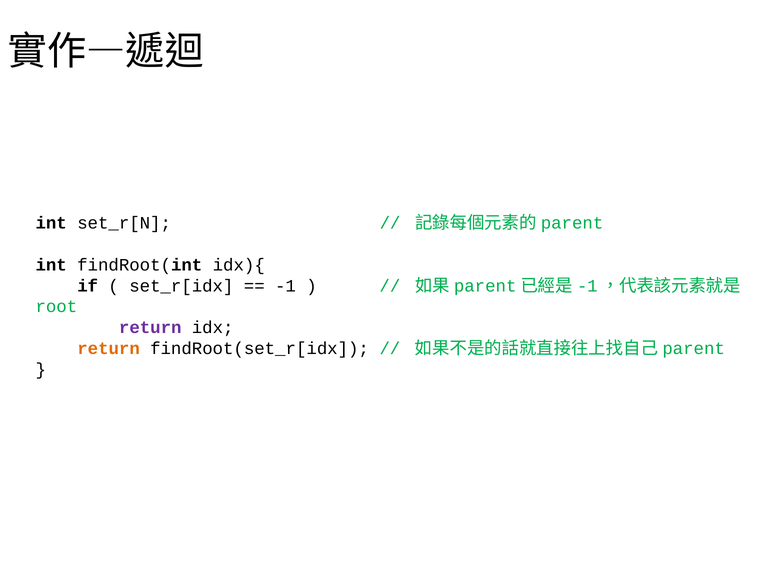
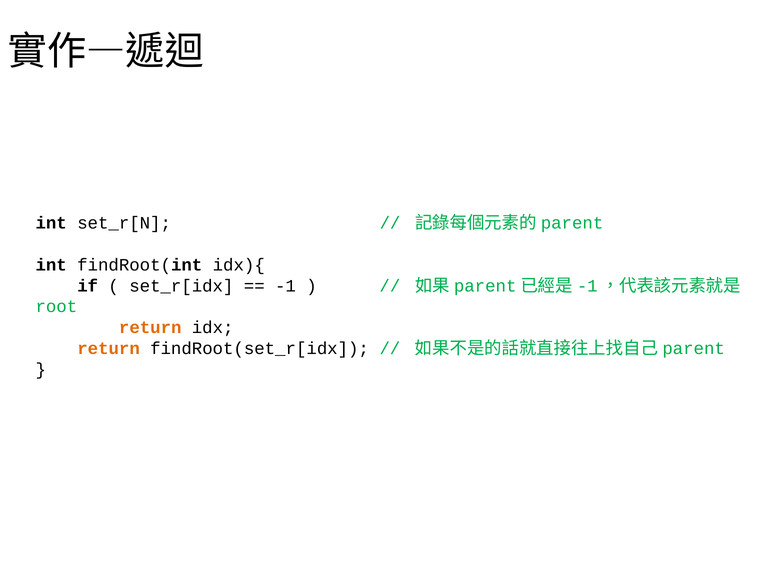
return at (150, 328) colour: purple -> orange
